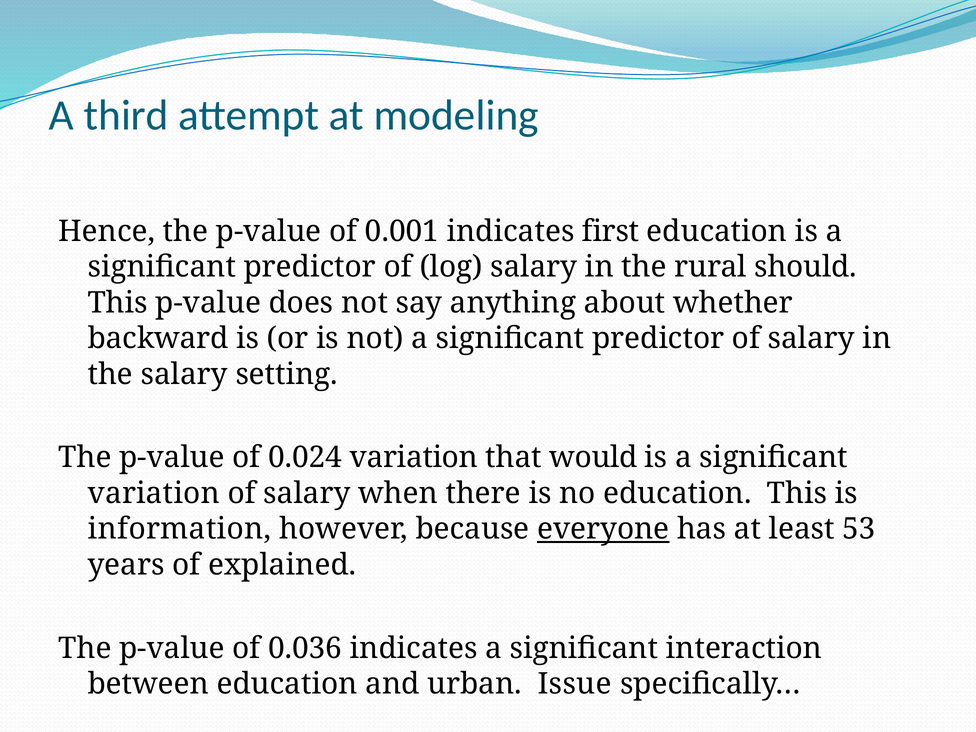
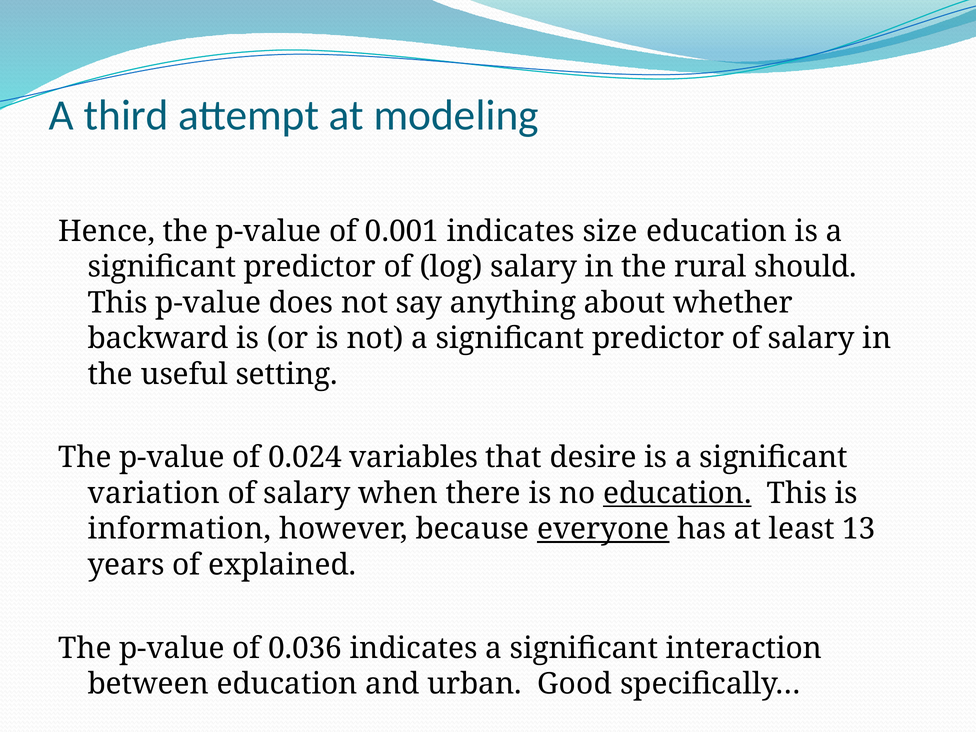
first: first -> size
the salary: salary -> useful
0.024 variation: variation -> variables
would: would -> desire
education at (677, 493) underline: none -> present
53: 53 -> 13
Issue: Issue -> Good
